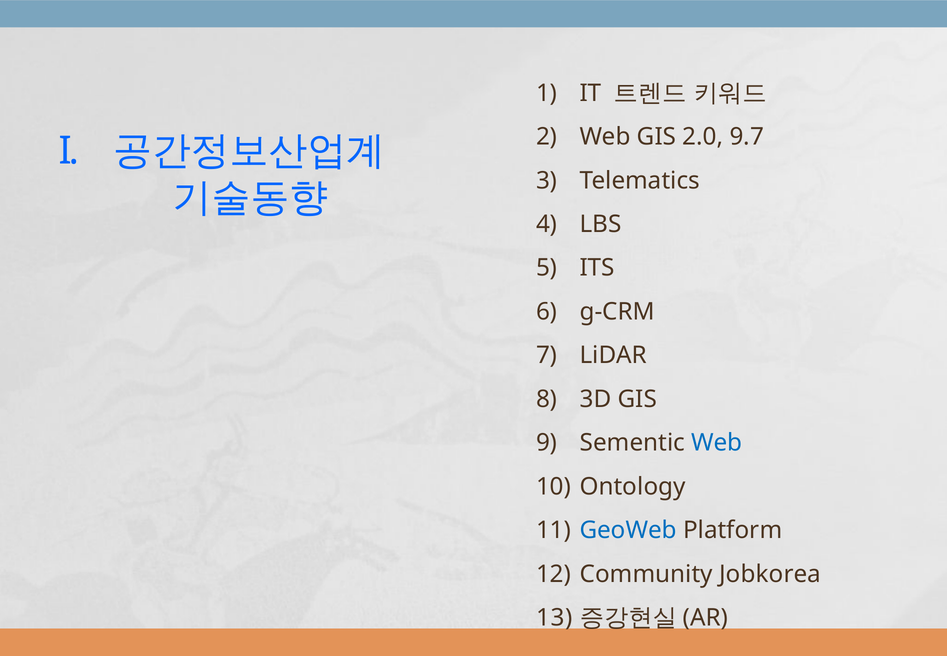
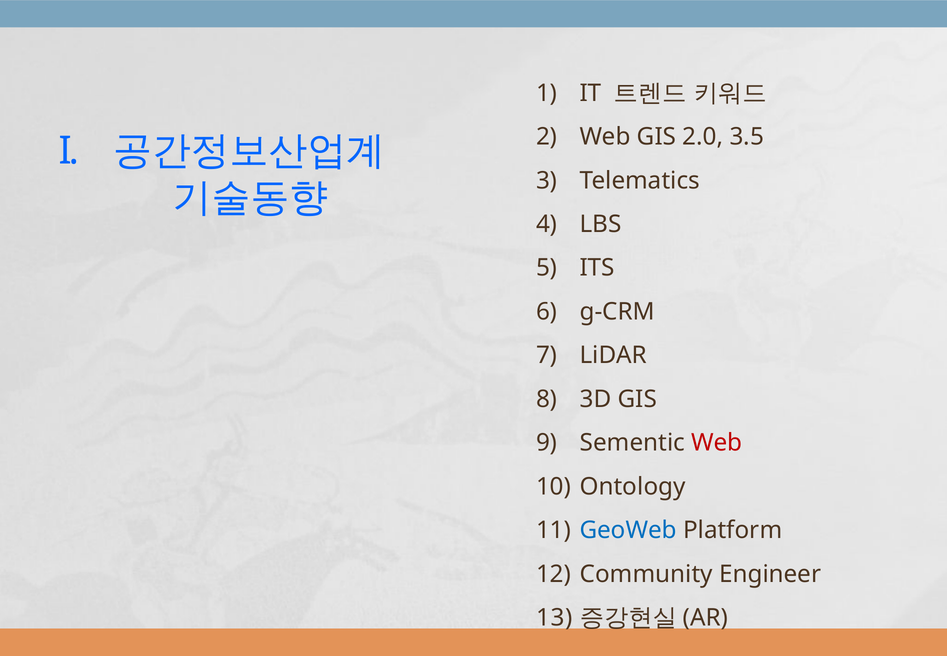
9.7: 9.7 -> 3.5
Web at (717, 443) colour: blue -> red
Jobkorea: Jobkorea -> Engineer
